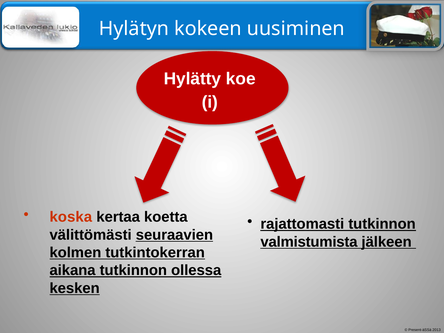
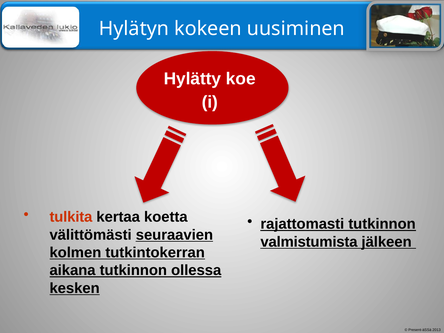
koska: koska -> tulkita
